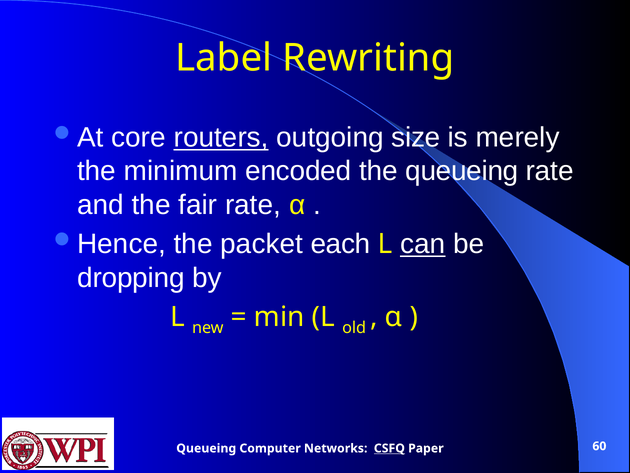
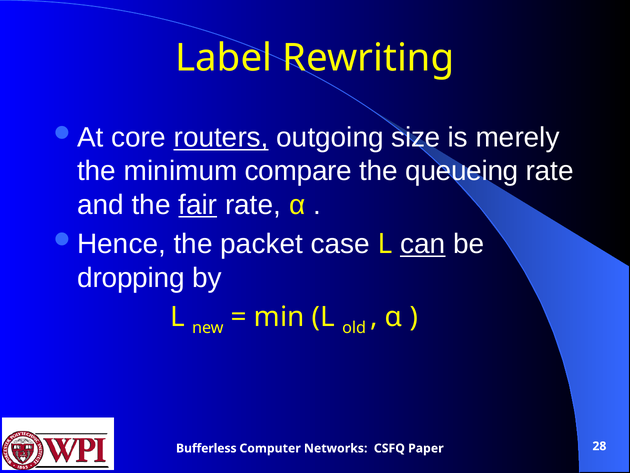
encoded: encoded -> compare
fair underline: none -> present
each: each -> case
Queueing at (206, 448): Queueing -> Bufferless
CSFQ underline: present -> none
60: 60 -> 28
